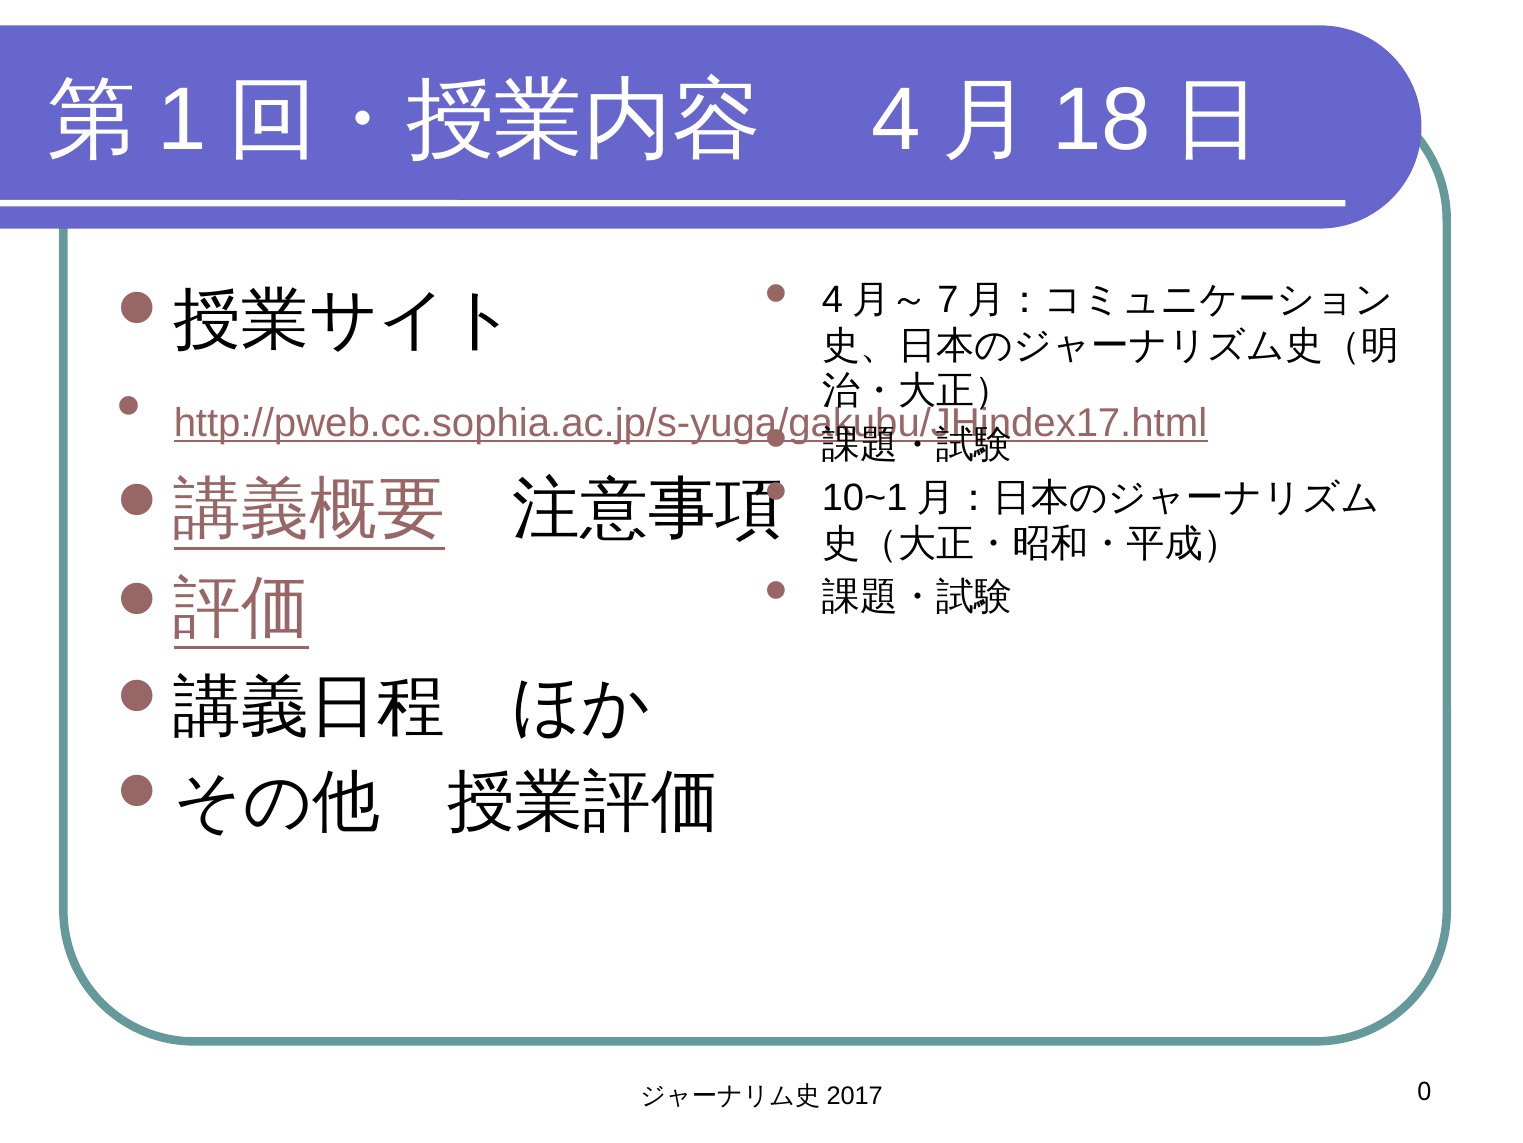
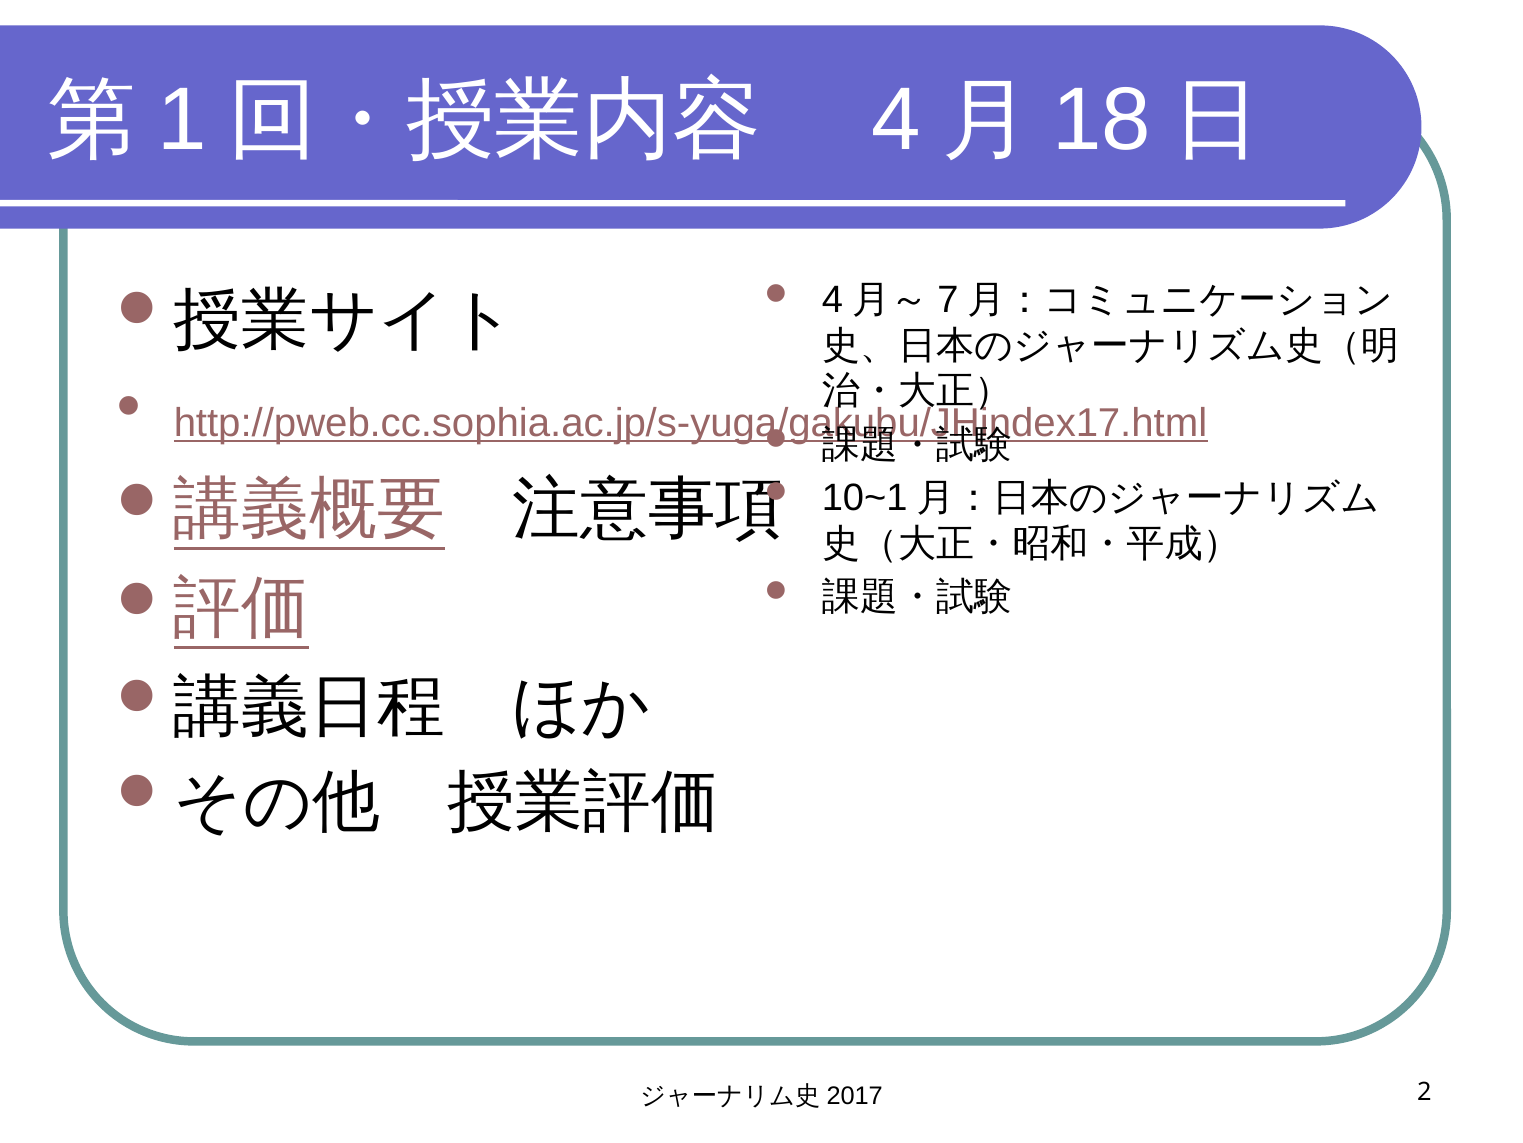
0: 0 -> 2
